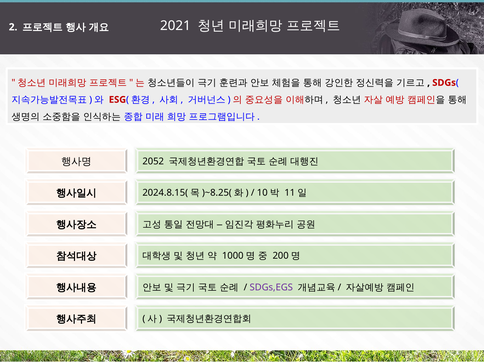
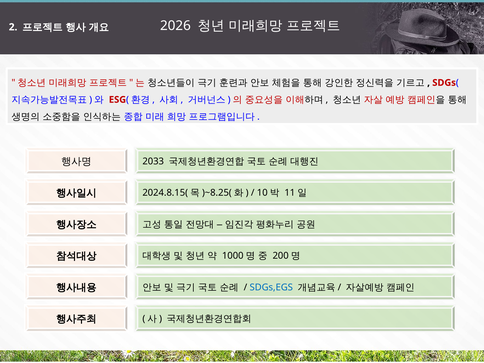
2021: 2021 -> 2026
2052: 2052 -> 2033
SDGs,EGS colour: purple -> blue
